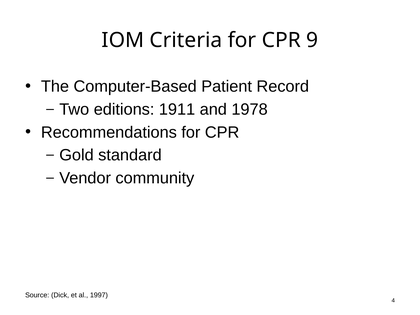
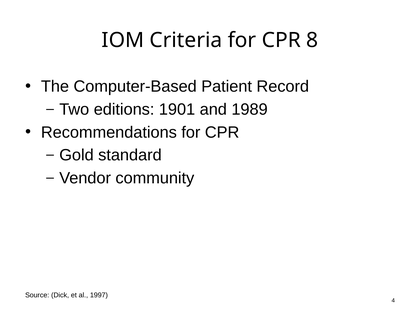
9: 9 -> 8
1911: 1911 -> 1901
1978: 1978 -> 1989
